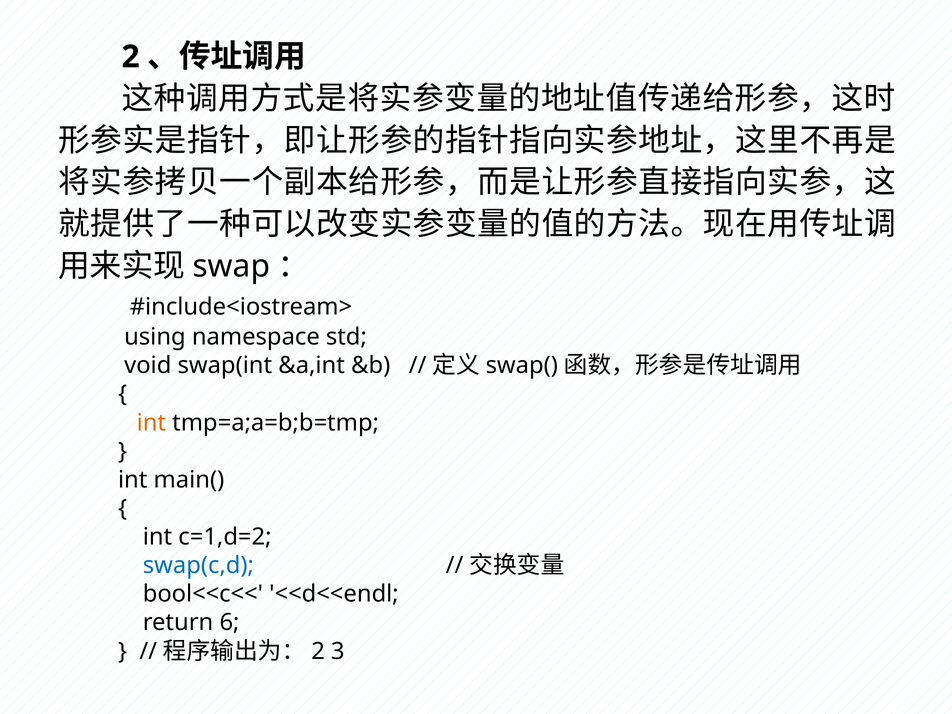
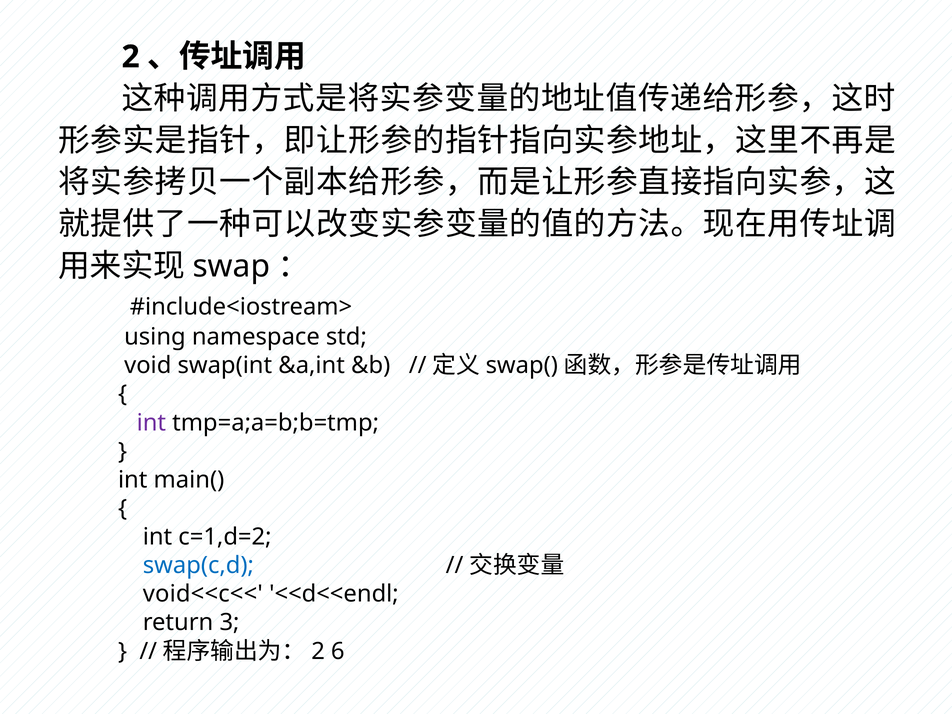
int at (151, 423) colour: orange -> purple
bool<<c<<: bool<<c<< -> void<<c<<
6: 6 -> 3
3: 3 -> 6
